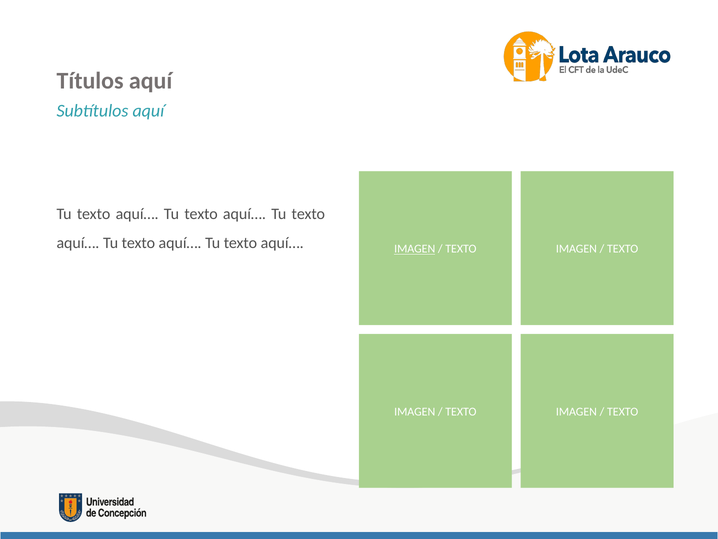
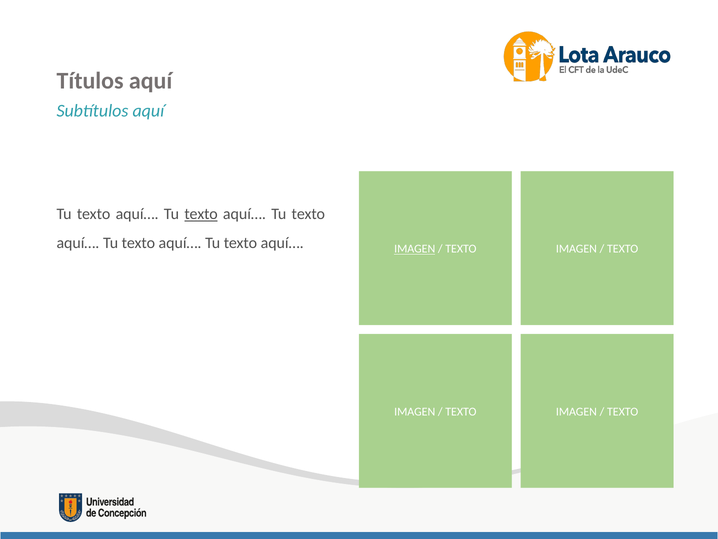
texto at (201, 214) underline: none -> present
